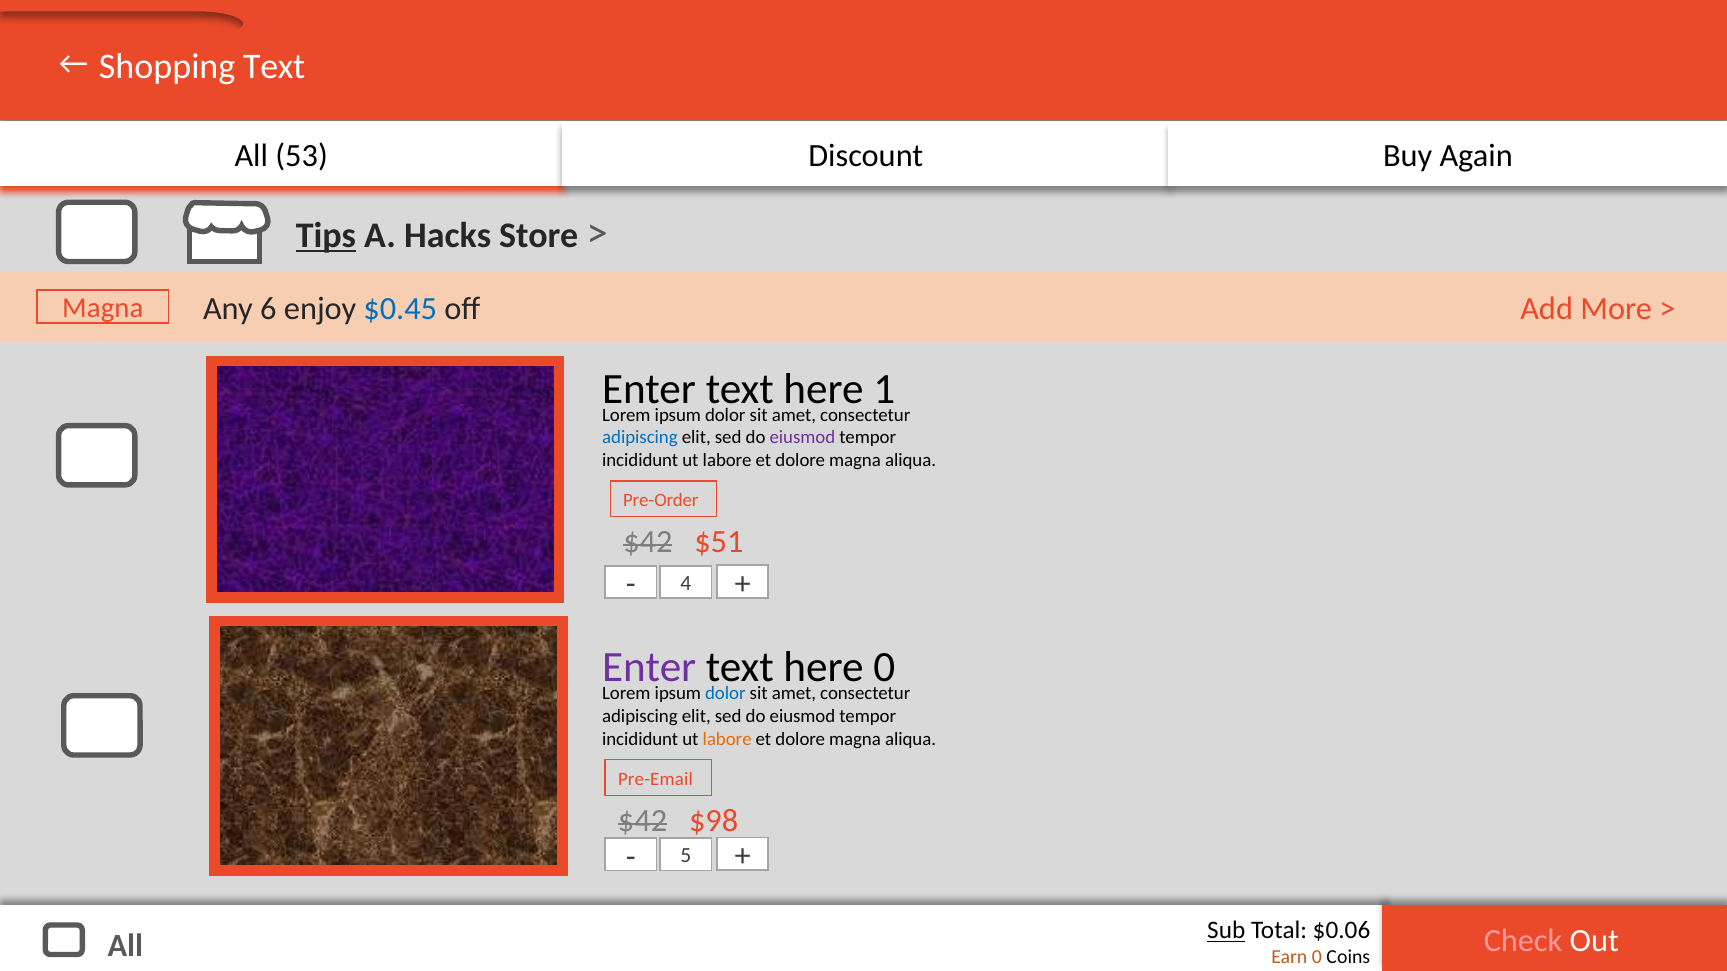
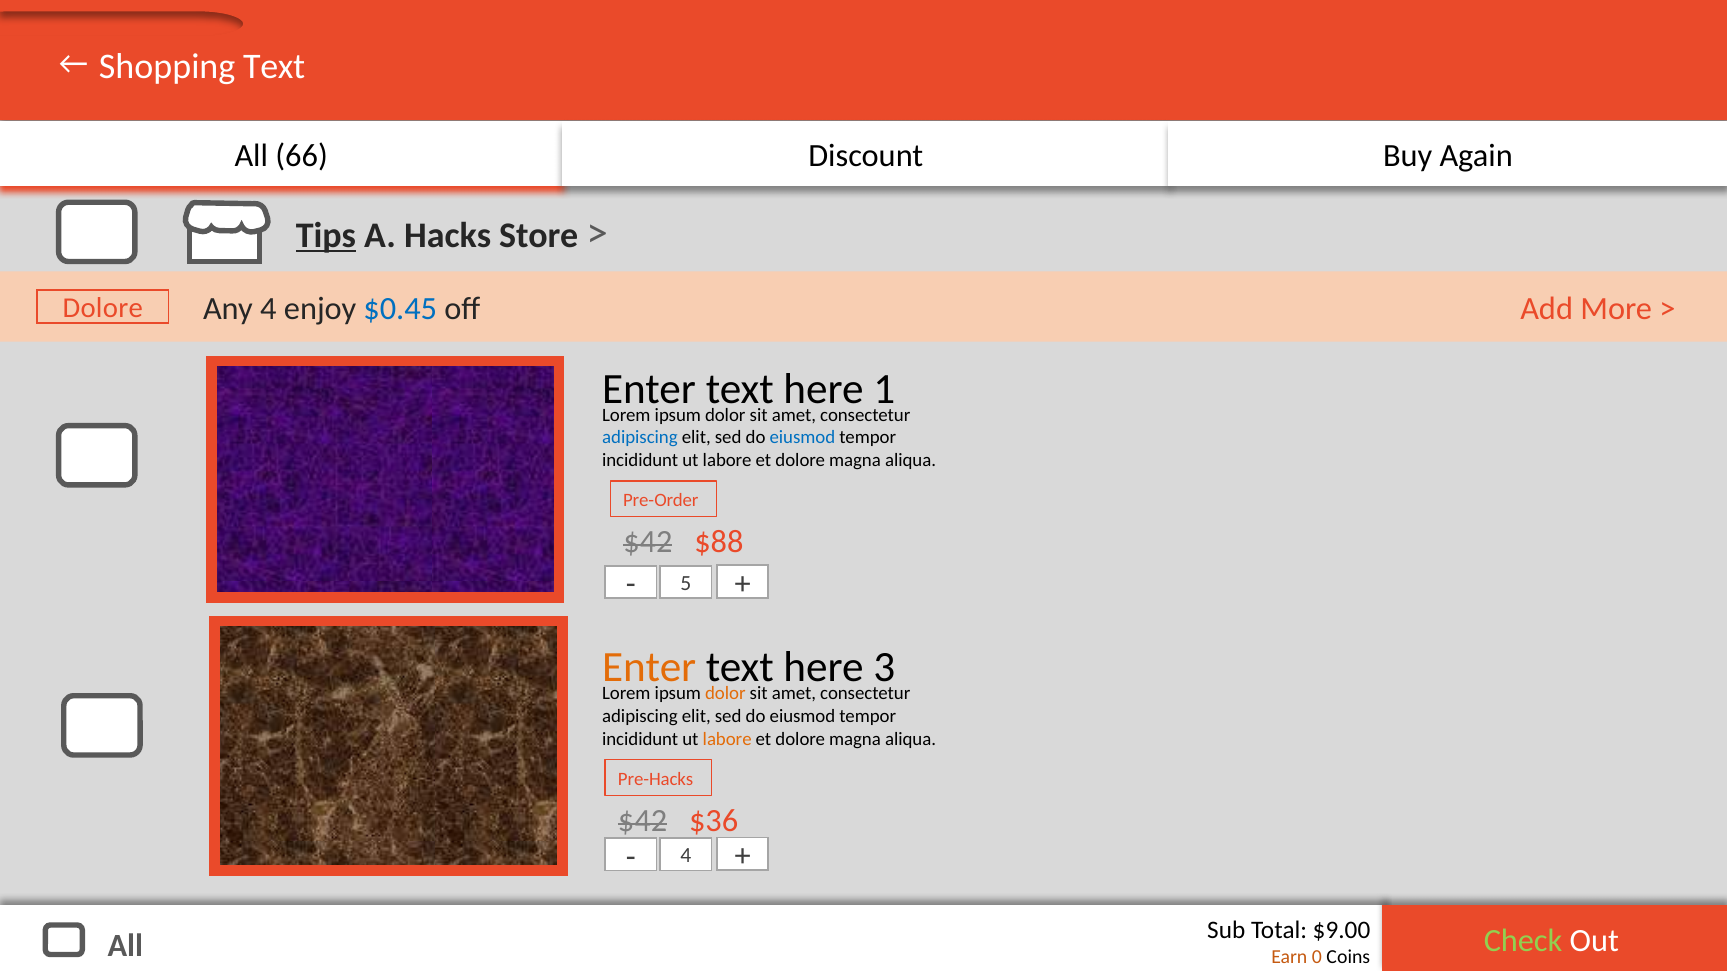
53: 53 -> 66
Any 6: 6 -> 4
Magna at (103, 309): Magna -> Dolore
eiusmod at (802, 438) colour: purple -> blue
$51: $51 -> $88
4: 4 -> 5
Enter at (649, 667) colour: purple -> orange
here 0: 0 -> 3
dolor at (725, 694) colour: blue -> orange
Pre-Email: Pre-Email -> Pre-Hacks
$98: $98 -> $36
5 at (686, 856): 5 -> 4
Check colour: pink -> light green
Sub underline: present -> none
$0.06: $0.06 -> $9.00
